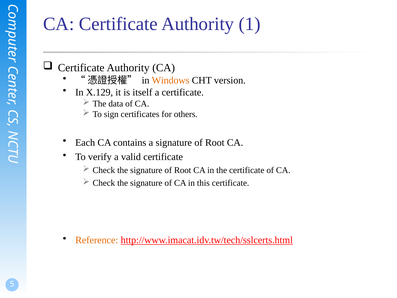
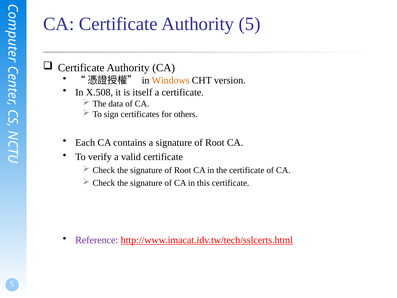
Authority 1: 1 -> 5
X.129: X.129 -> X.508
Reference colour: orange -> purple
